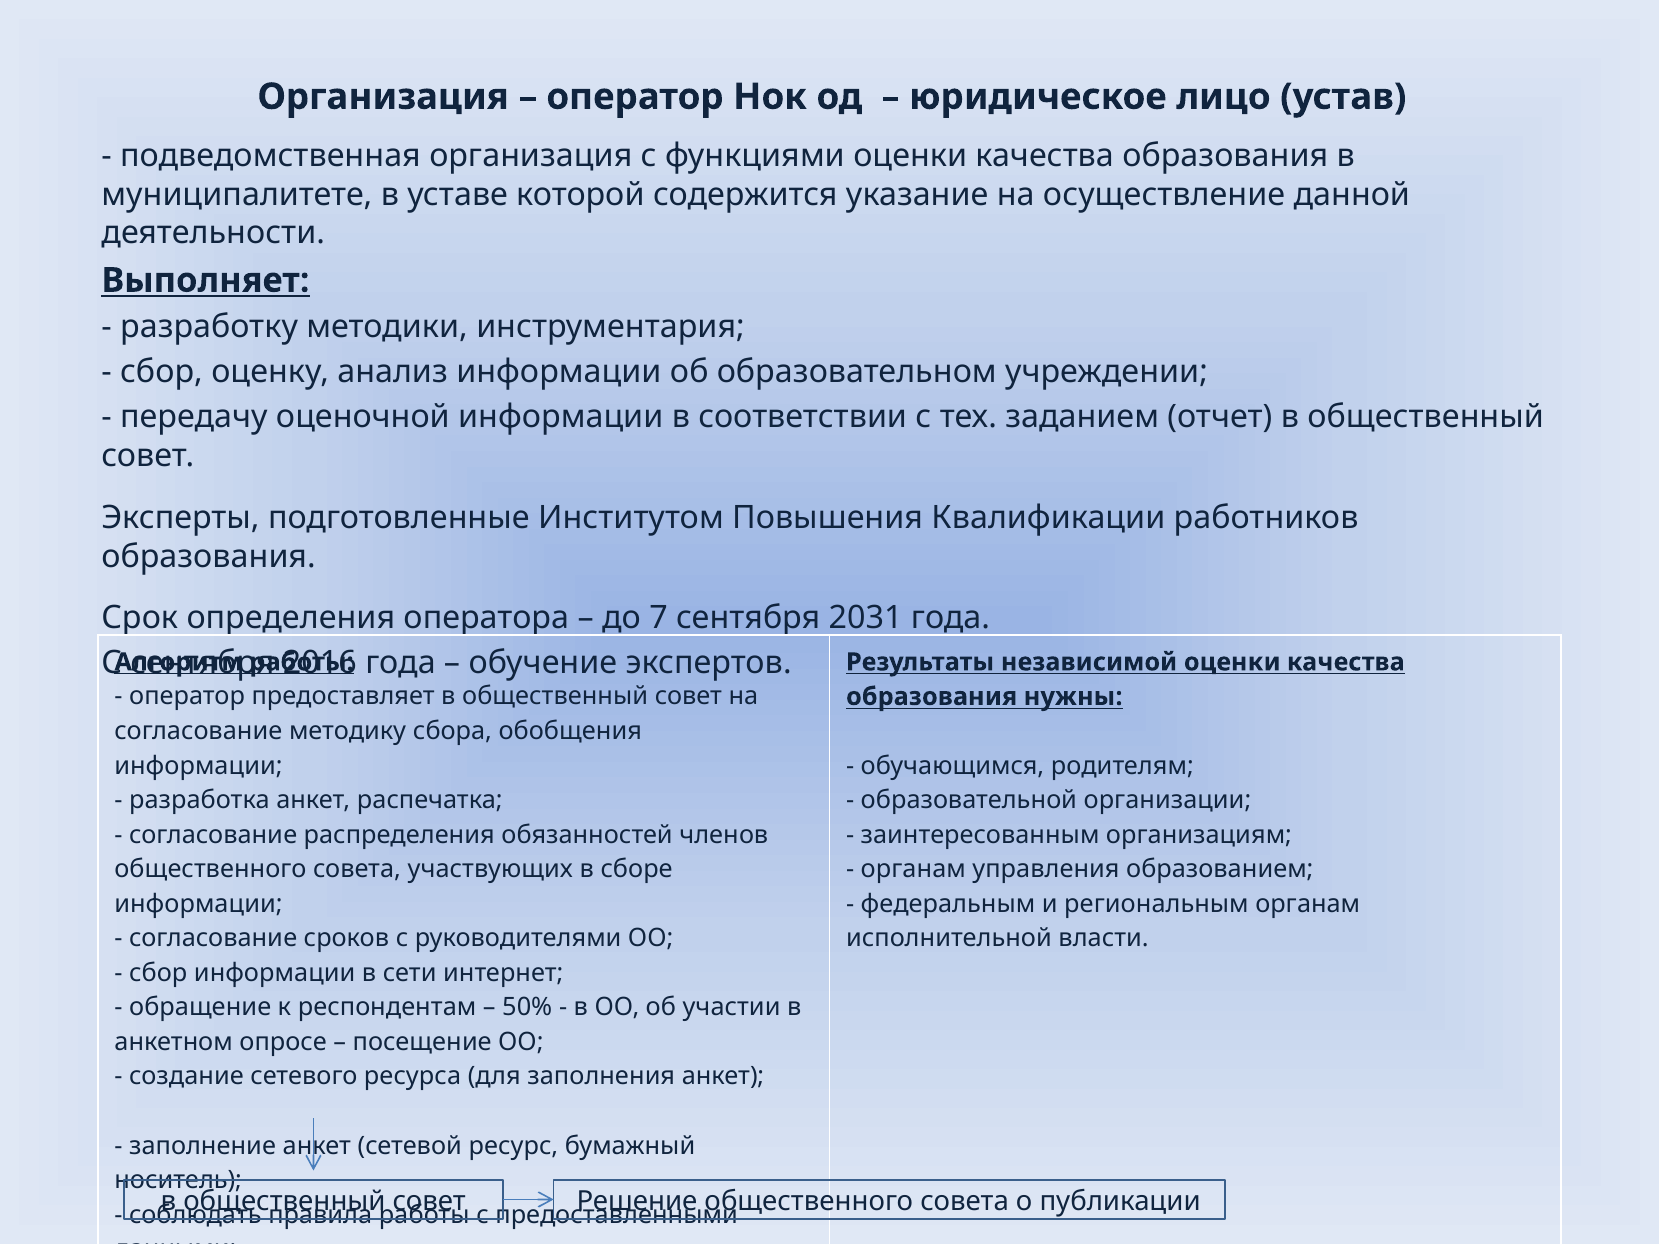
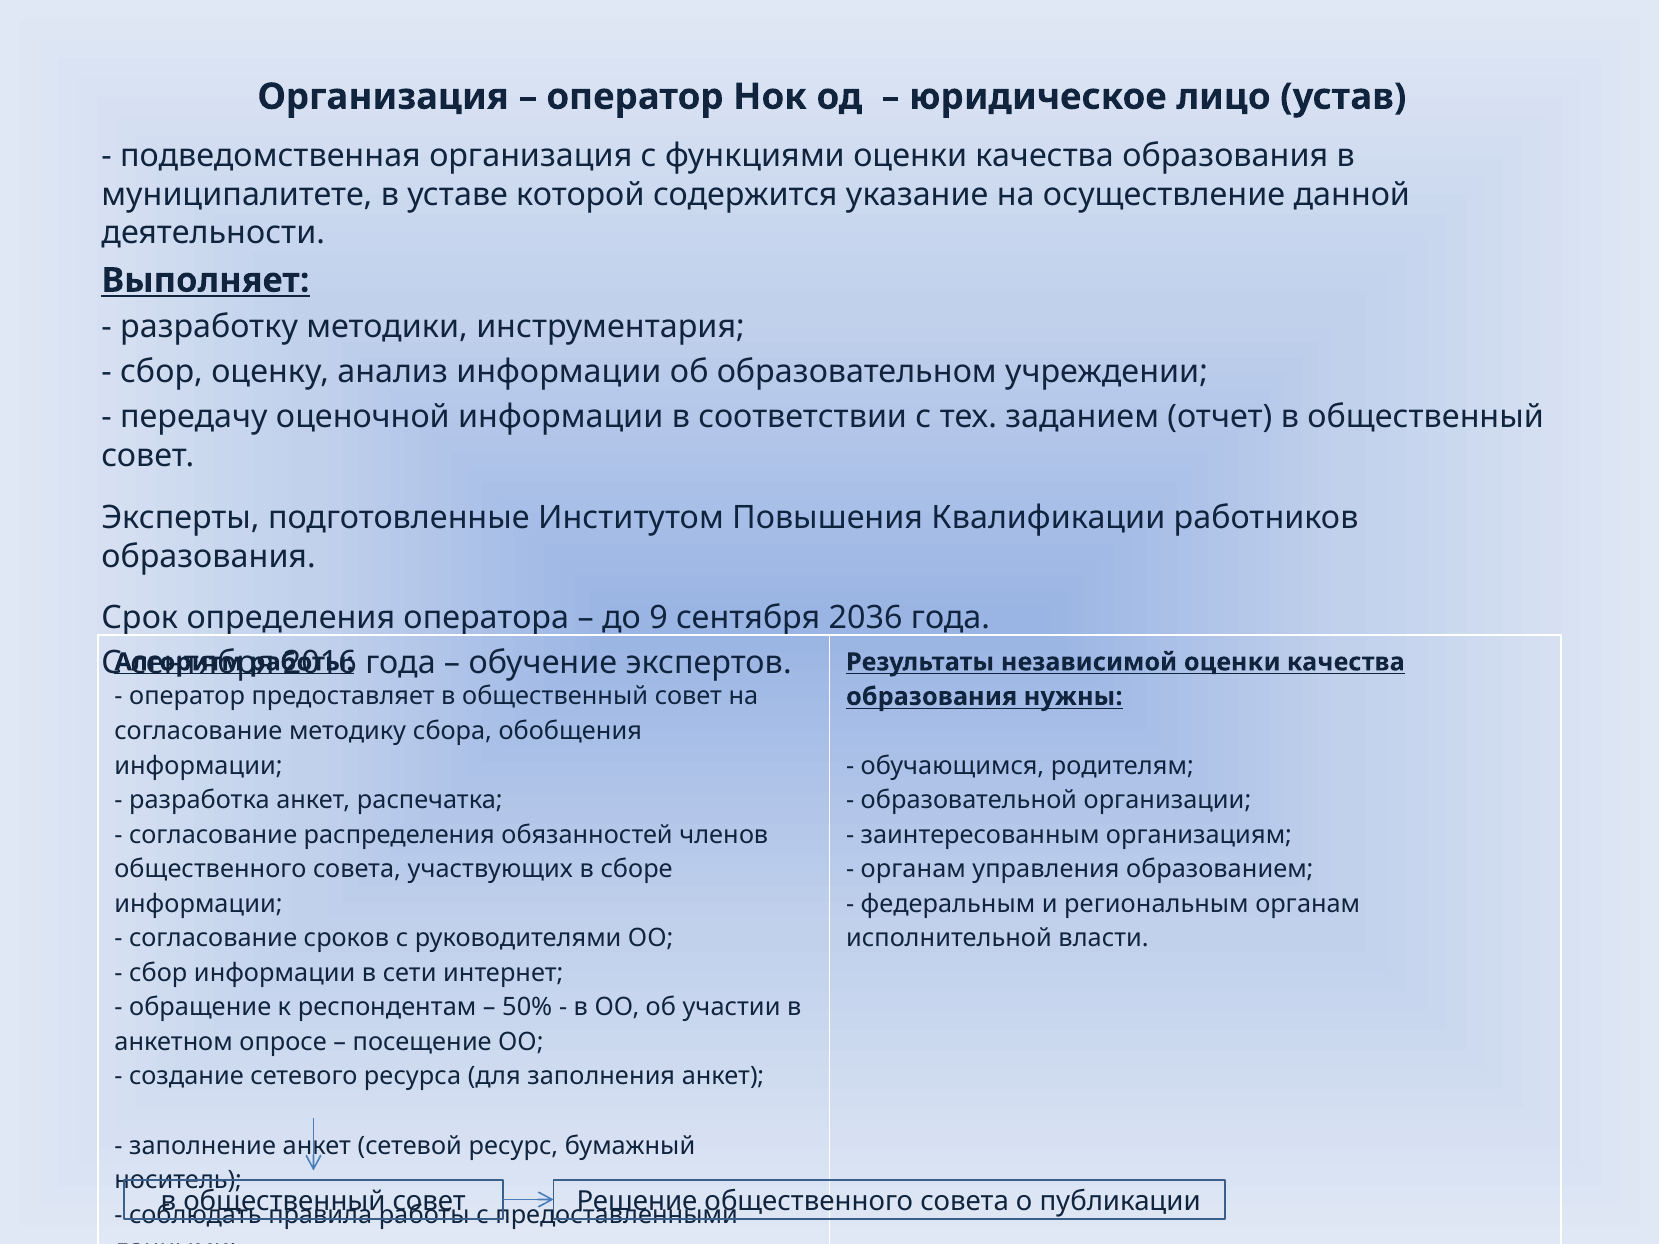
7: 7 -> 9
2031: 2031 -> 2036
